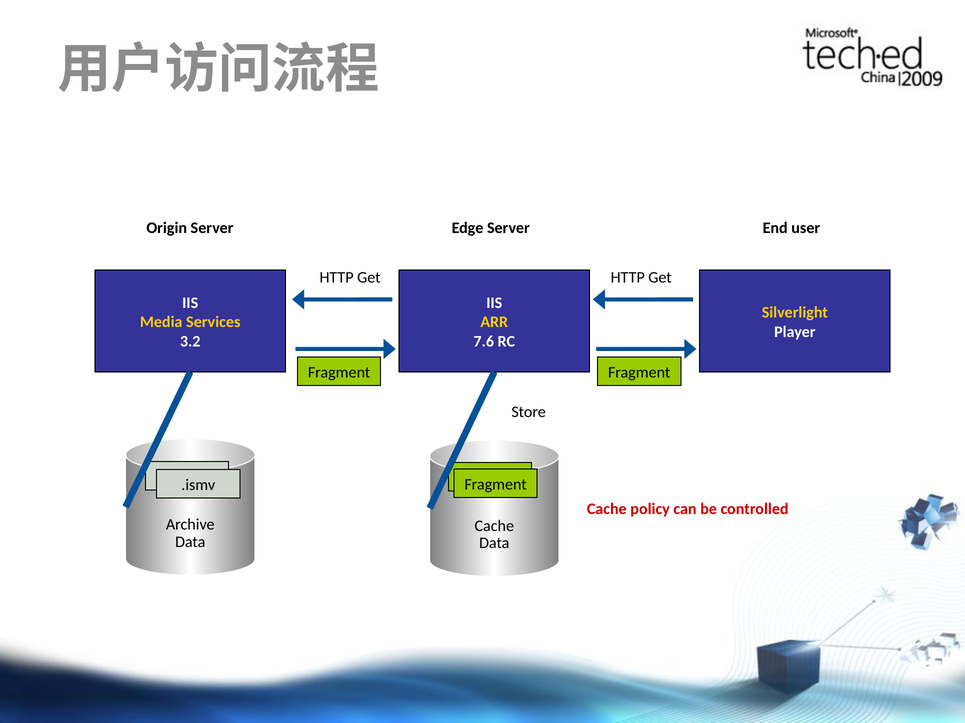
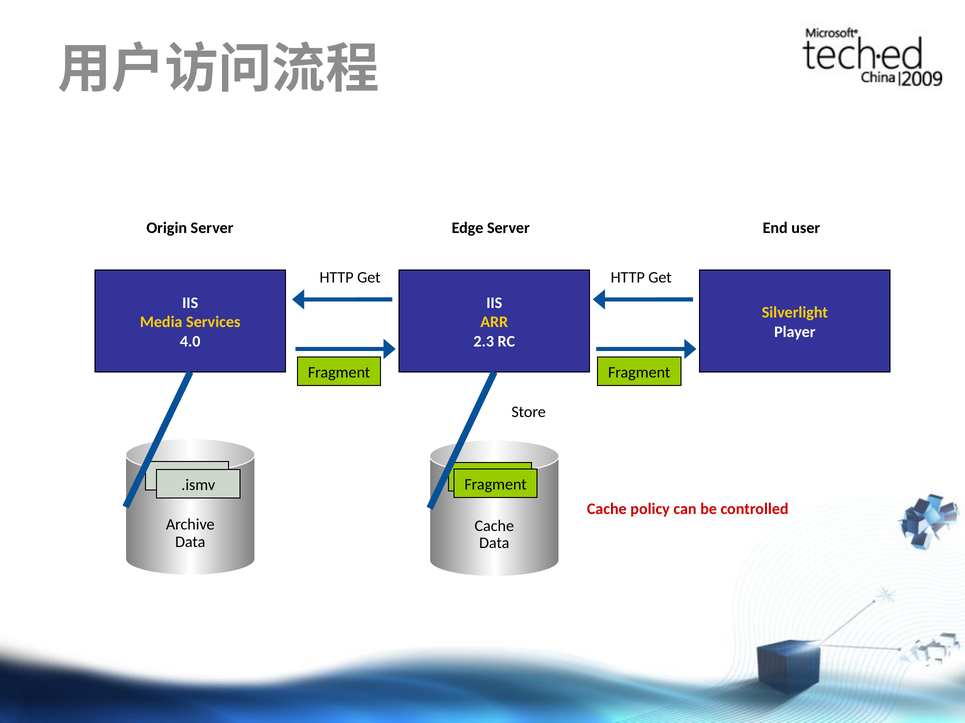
3.2: 3.2 -> 4.0
7.6: 7.6 -> 2.3
